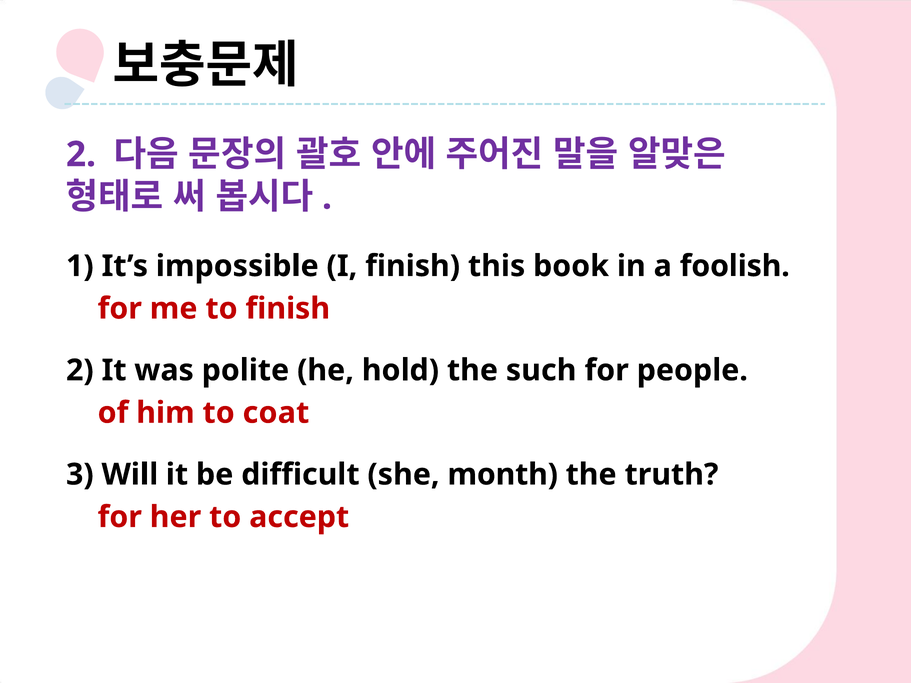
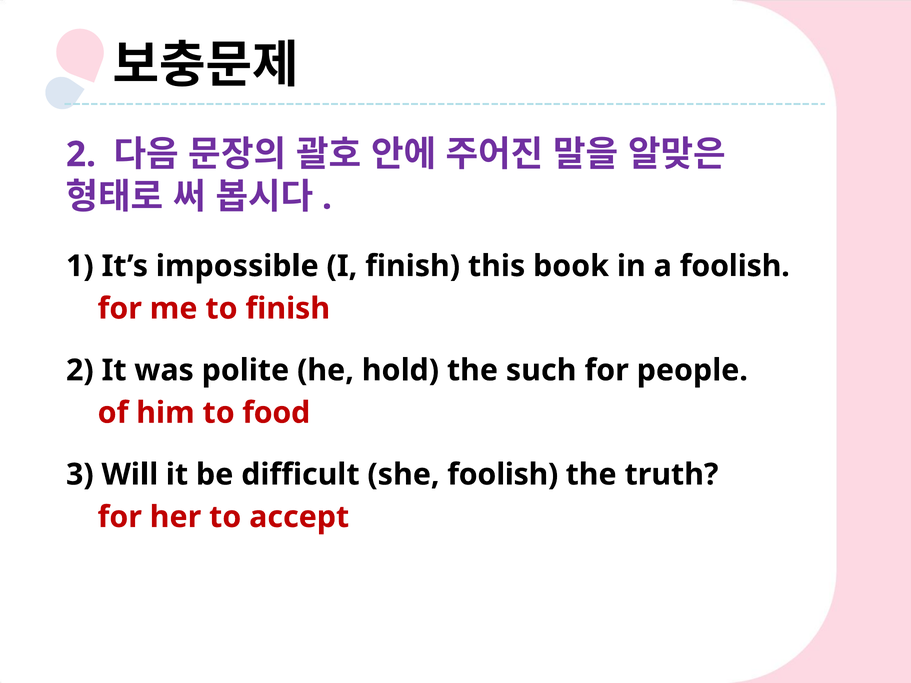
coat: coat -> food
she month: month -> foolish
